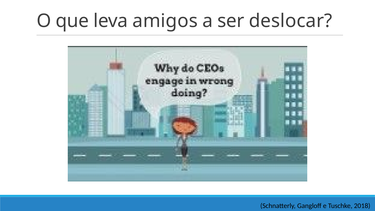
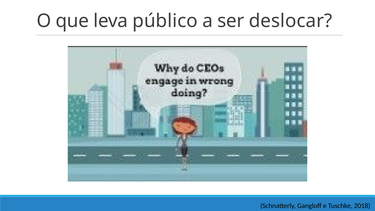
amigos: amigos -> público
